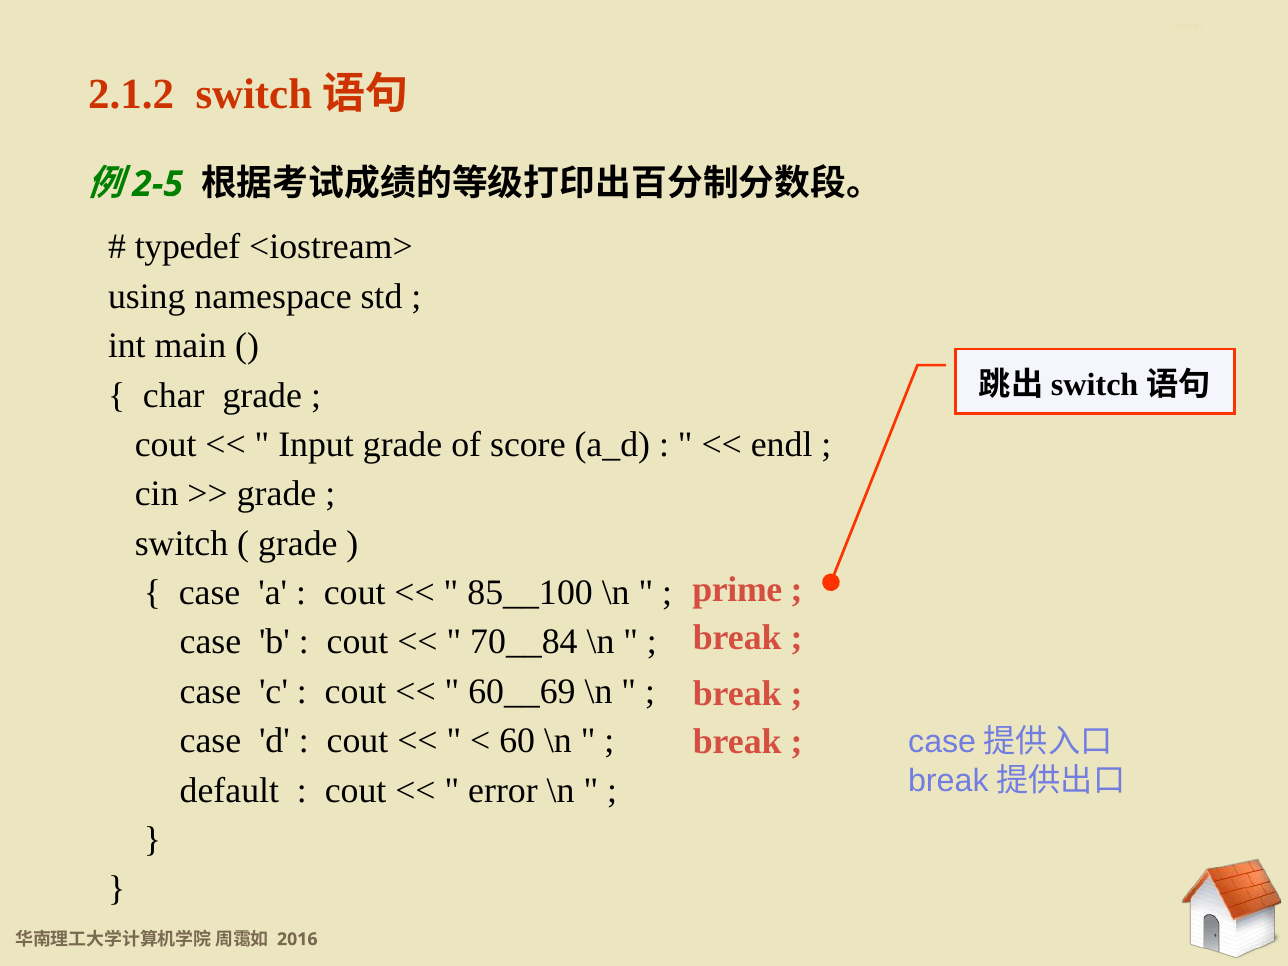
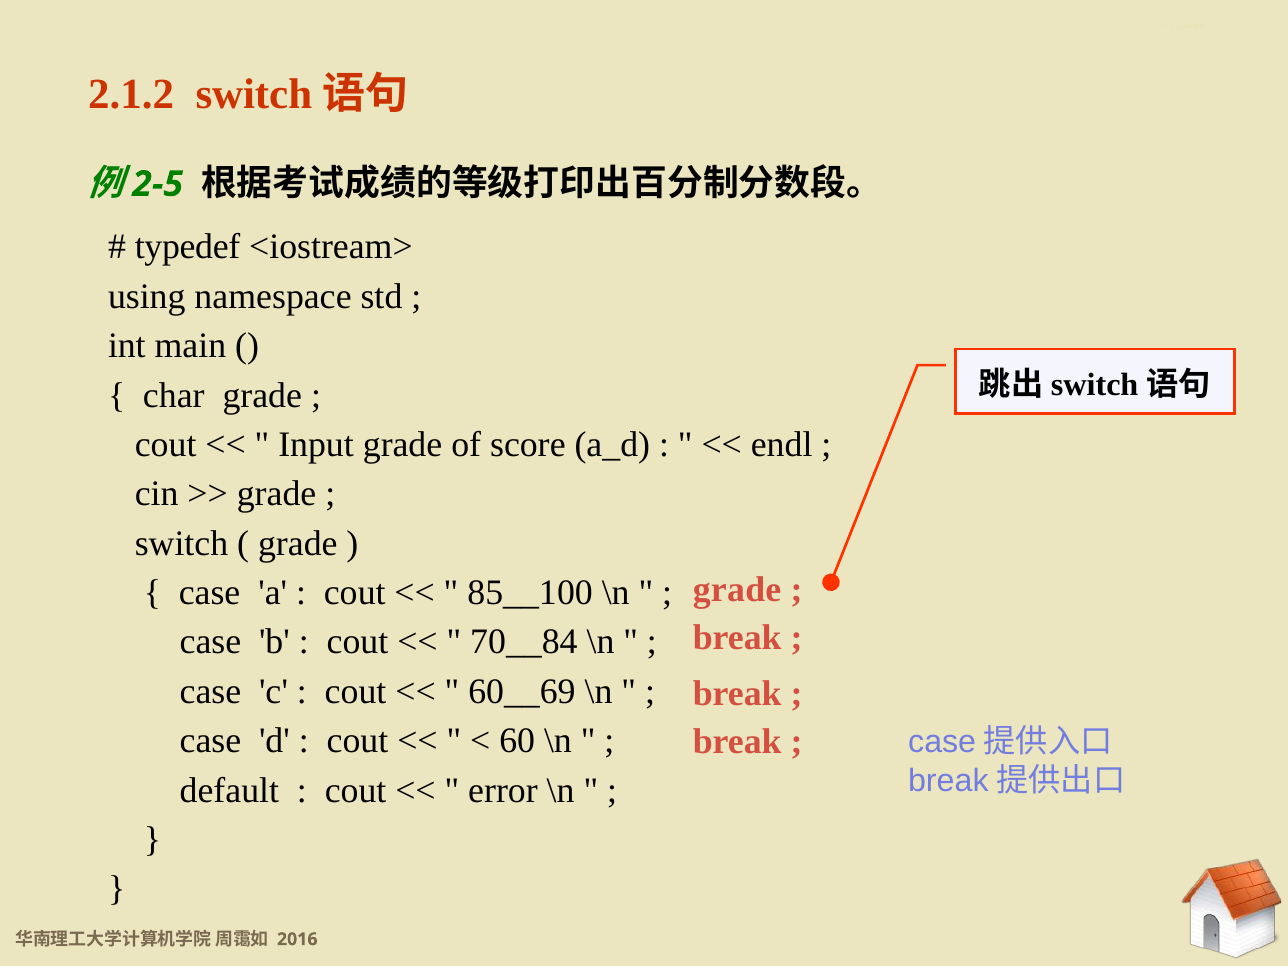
prime at (737, 590): prime -> grade
